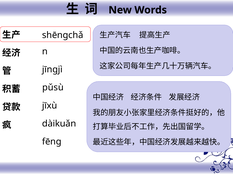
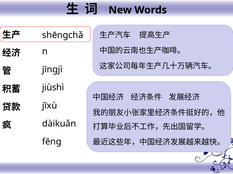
pǔsù: pǔsù -> jiùshì
